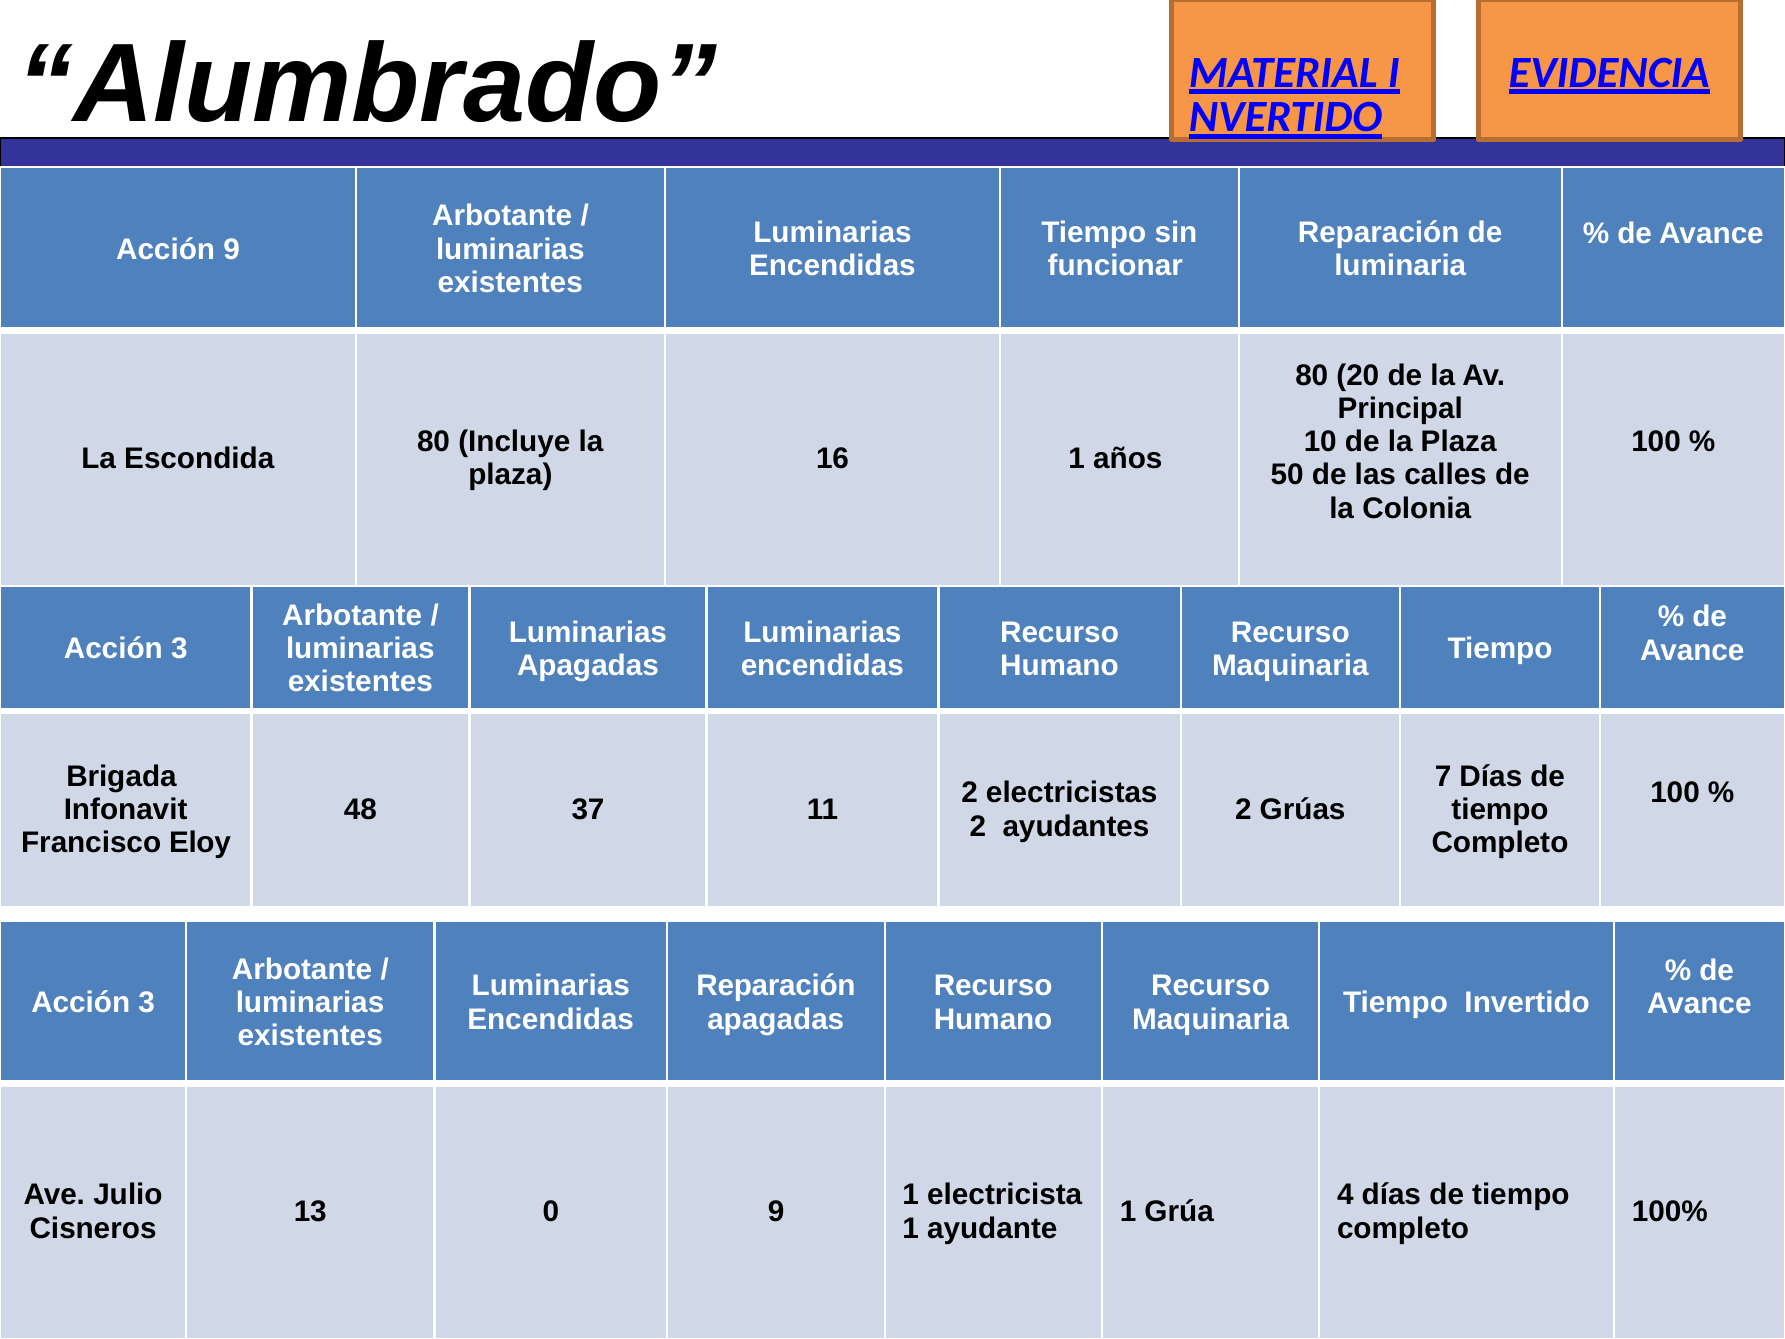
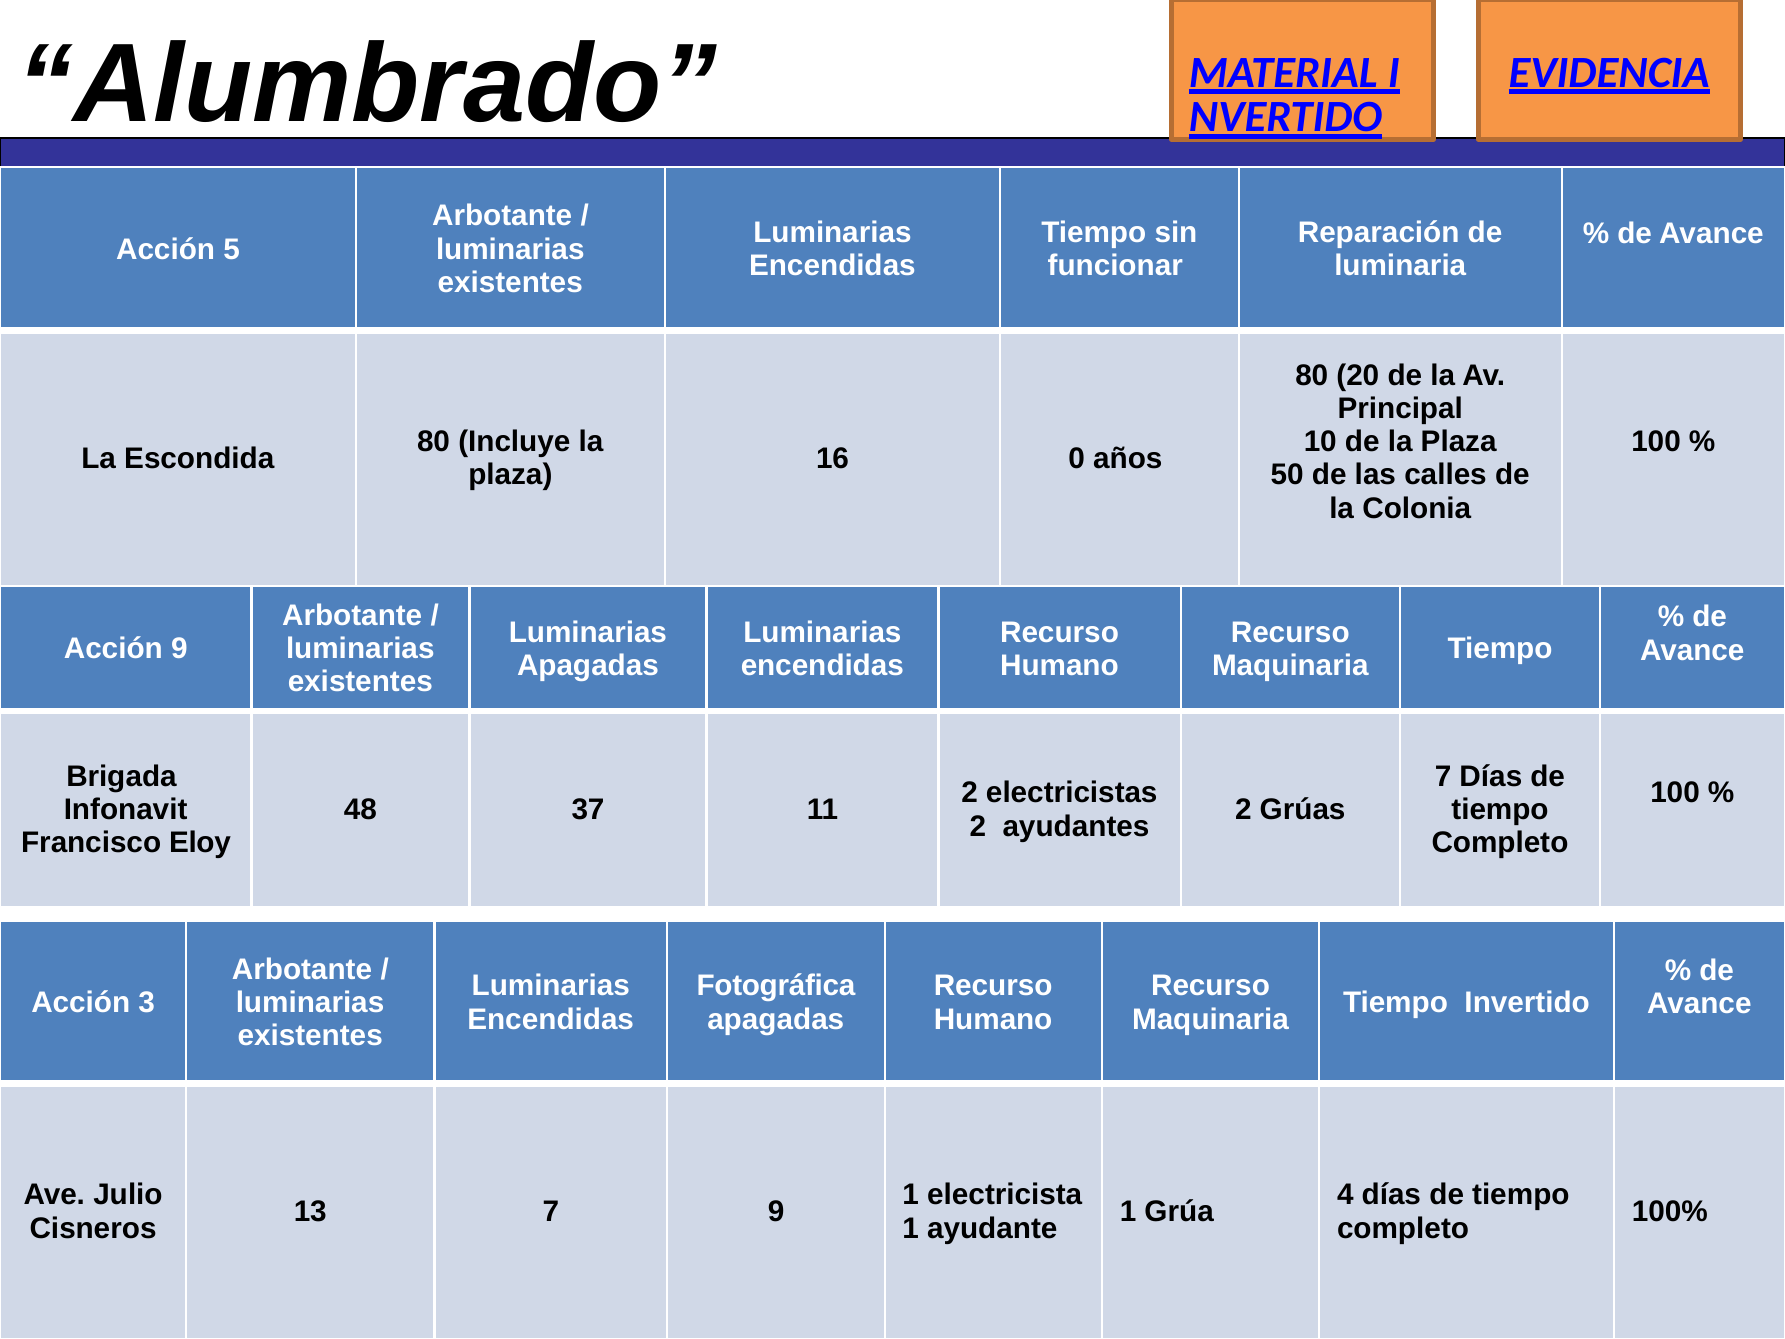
Acción 9: 9 -> 5
16 1: 1 -> 0
3 at (179, 649): 3 -> 9
Reparación at (776, 986): Reparación -> Fotográfica
13 0: 0 -> 7
